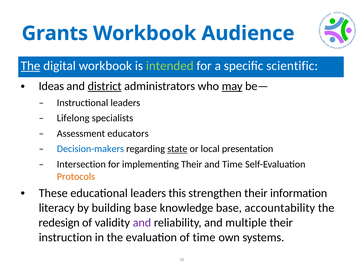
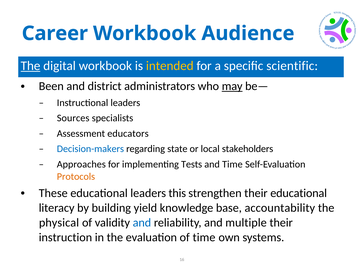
Grants: Grants -> Career
intended colour: light green -> yellow
Ideas: Ideas -> Been
district underline: present -> none
Lifelong: Lifelong -> Sources
state underline: present -> none
presentation: presentation -> stakeholders
Intersection: Intersection -> Approaches
implementing Their: Their -> Tests
their information: information -> educational
building base: base -> yield
redesign: redesign -> physical
and at (142, 222) colour: purple -> blue
